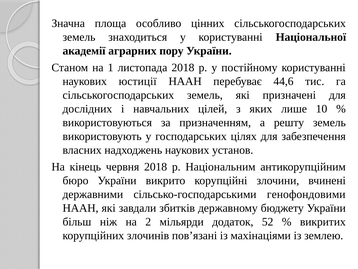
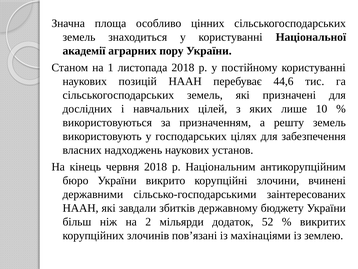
юстиції: юстиції -> позицій
генофондовими: генофондовими -> заінтересованих
